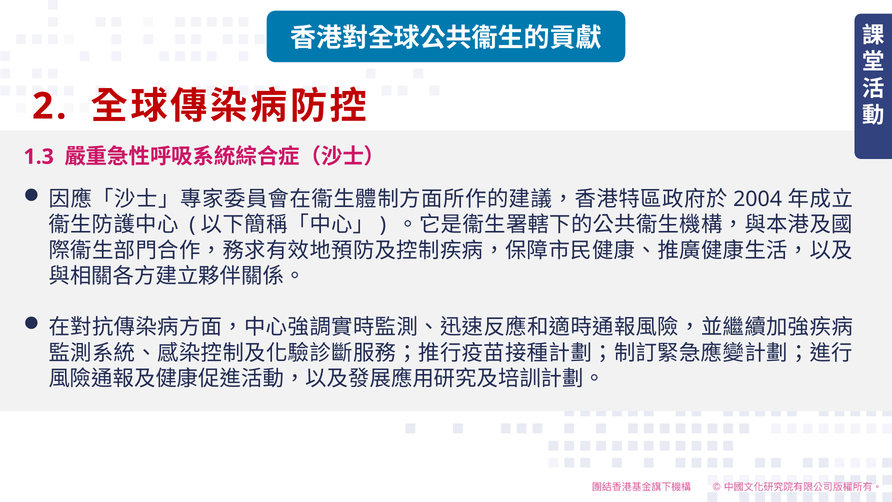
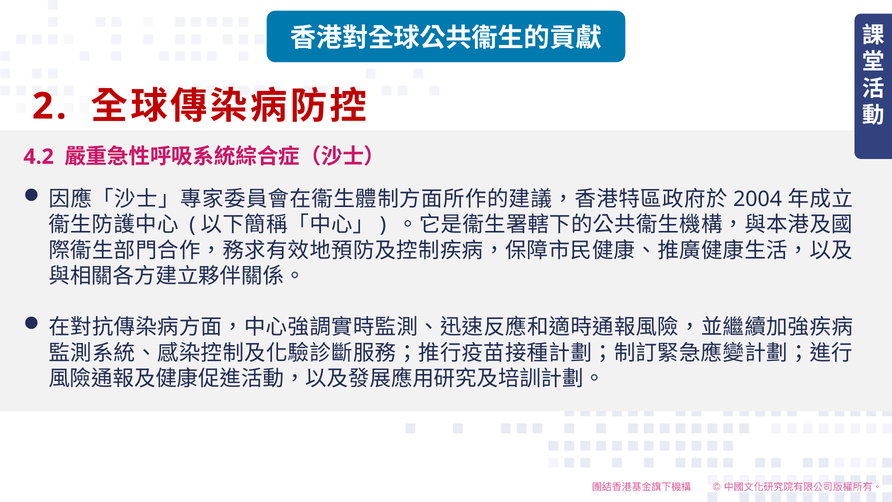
1.3: 1.3 -> 4.2
